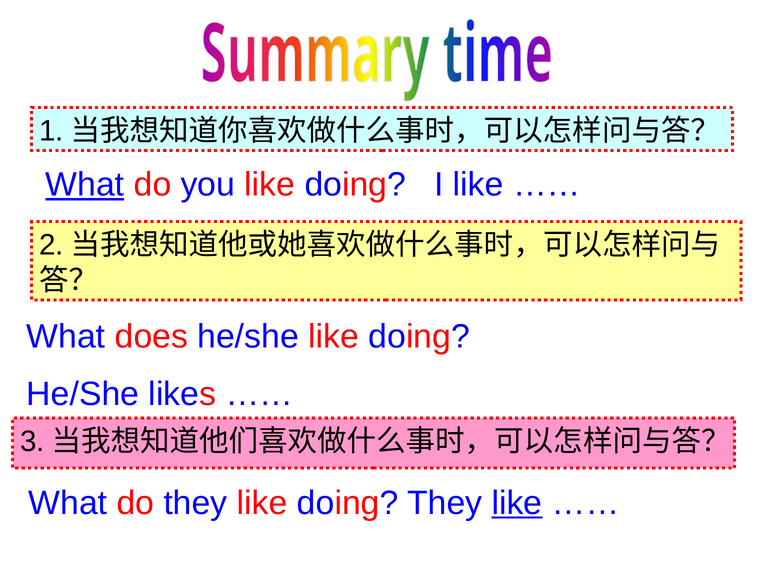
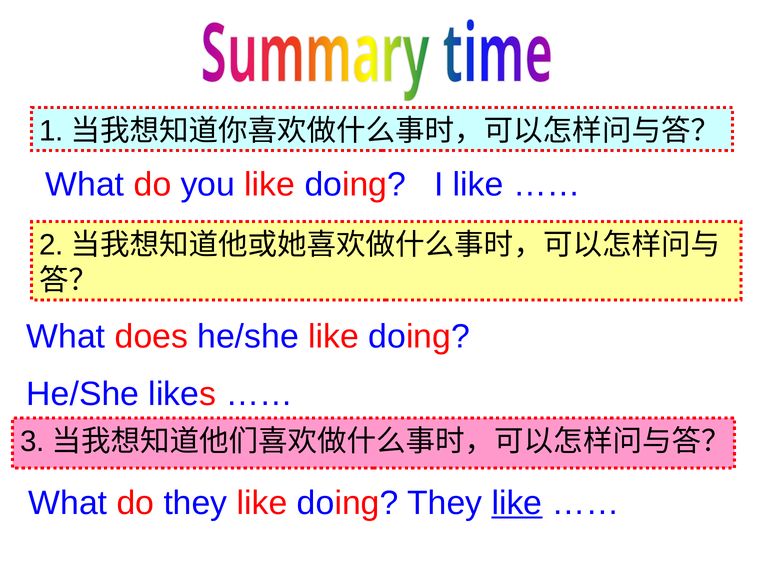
What at (85, 185) underline: present -> none
